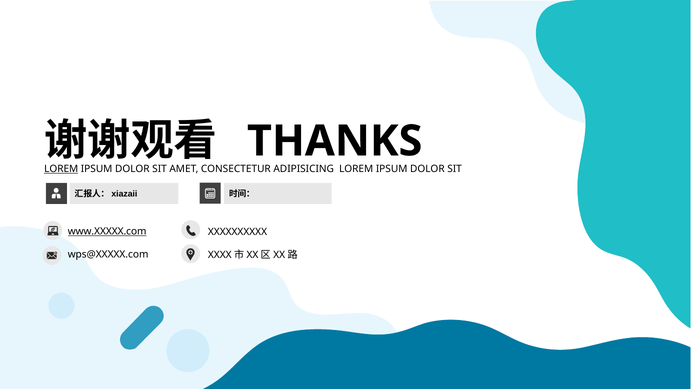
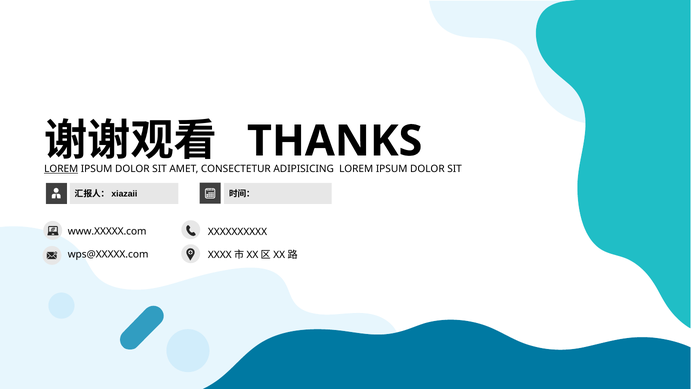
www.XXXXX.com underline: present -> none
